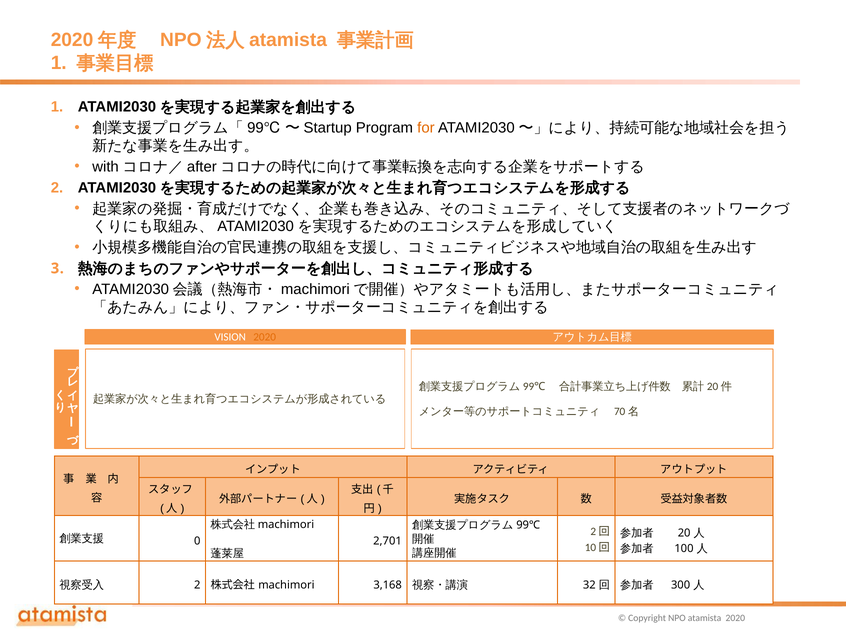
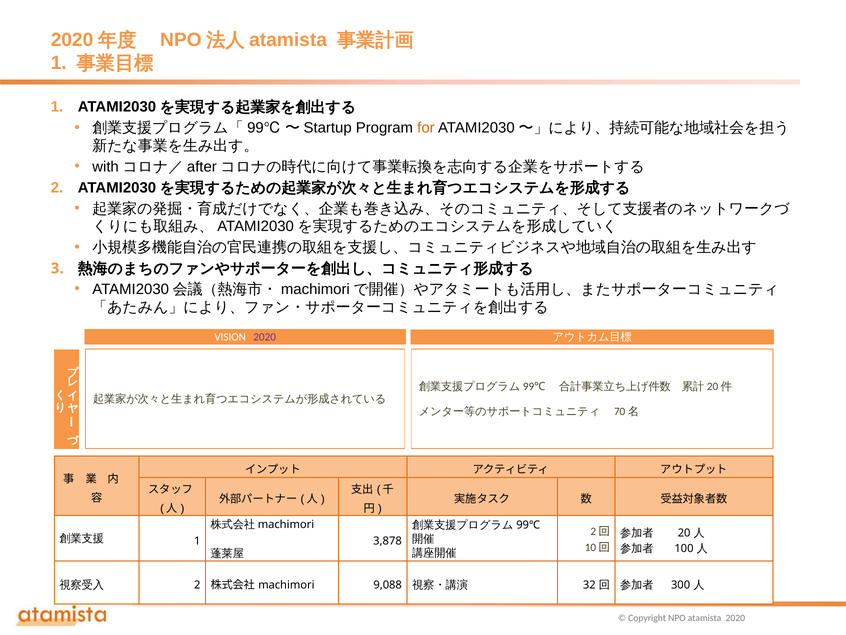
2020 at (265, 337) colour: orange -> purple
0 at (197, 540): 0 -> 1
2,701: 2,701 -> 3,878
3,168: 3,168 -> 9,088
